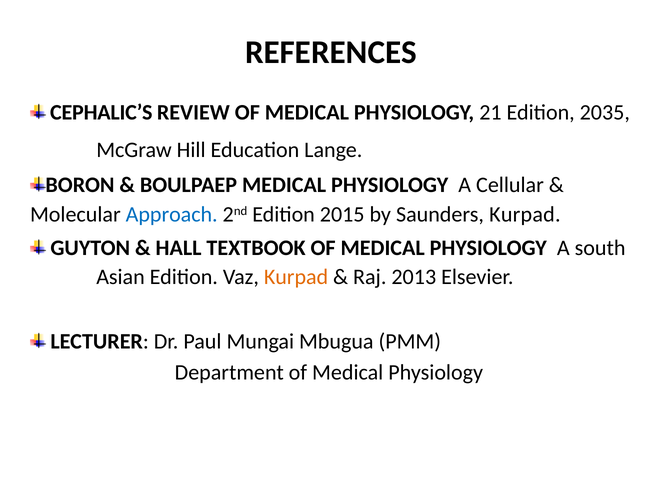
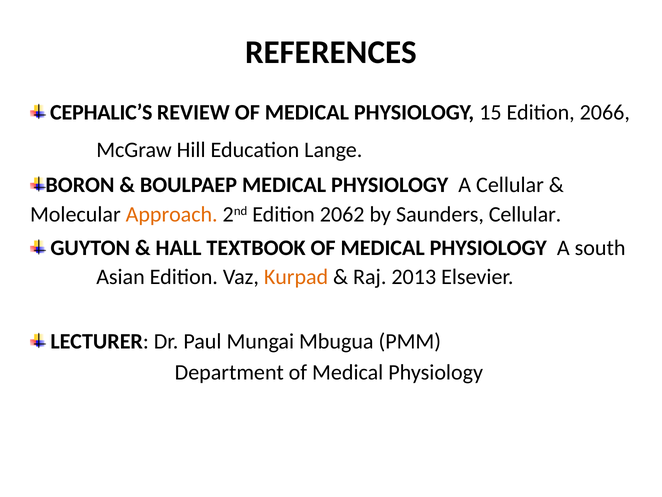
21: 21 -> 15
2035: 2035 -> 2066
Approach colour: blue -> orange
2015: 2015 -> 2062
Saunders Kurpad: Kurpad -> Cellular
